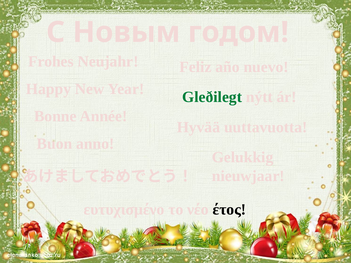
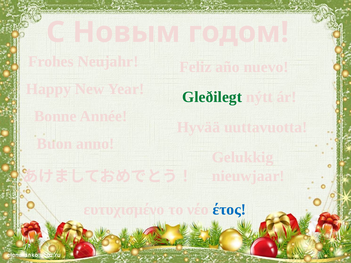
έτος colour: black -> blue
